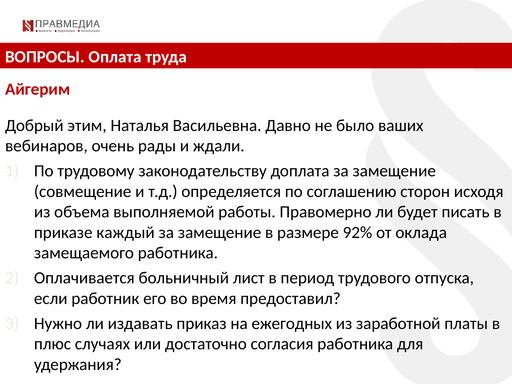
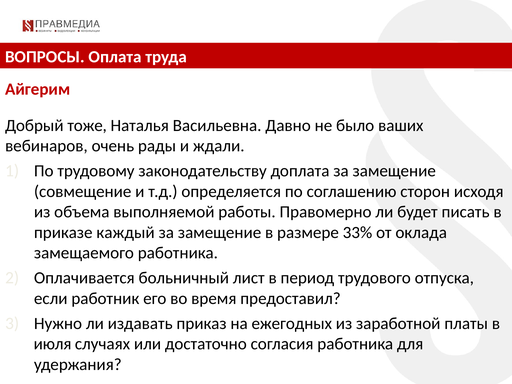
этим: этим -> тоже
92%: 92% -> 33%
плюс: плюс -> июля
